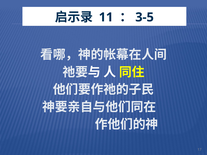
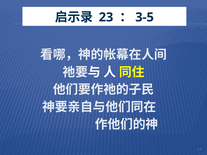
11: 11 -> 23
